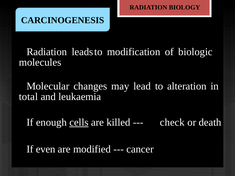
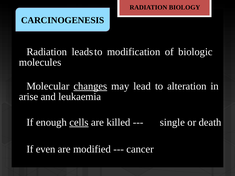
changes underline: none -> present
total: total -> arise
check: check -> single
